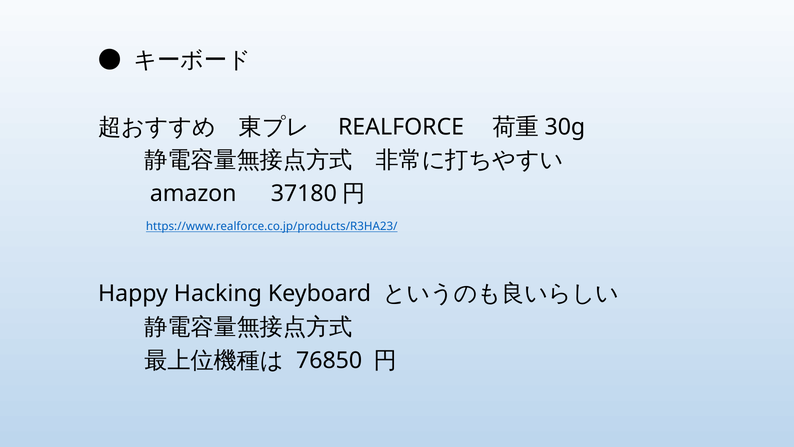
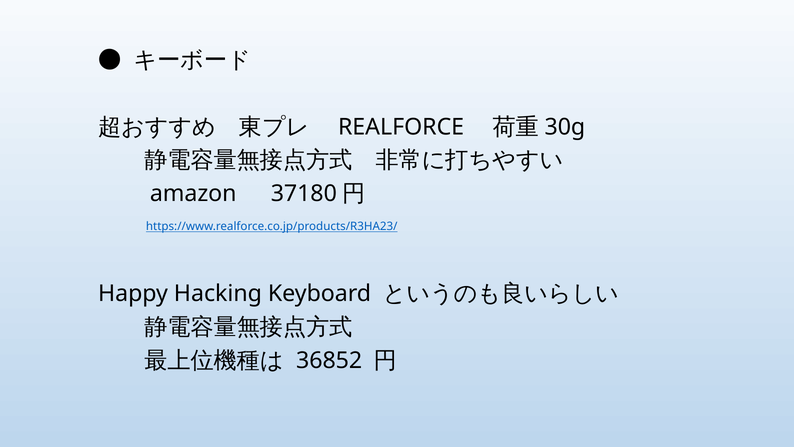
76850: 76850 -> 36852
